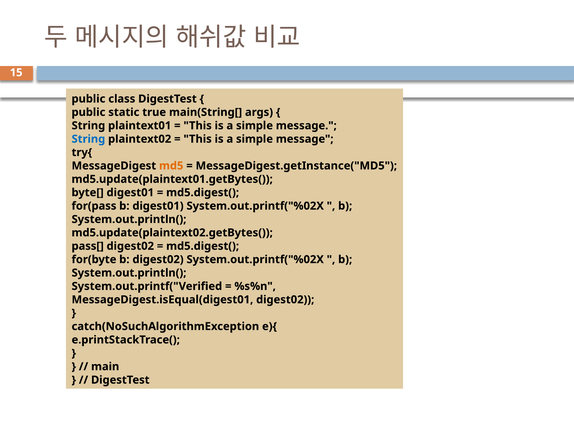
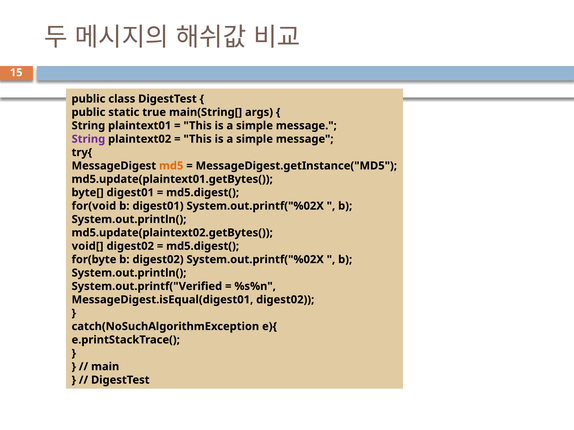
String at (88, 139) colour: blue -> purple
for(pass: for(pass -> for(void
pass[: pass[ -> void[
